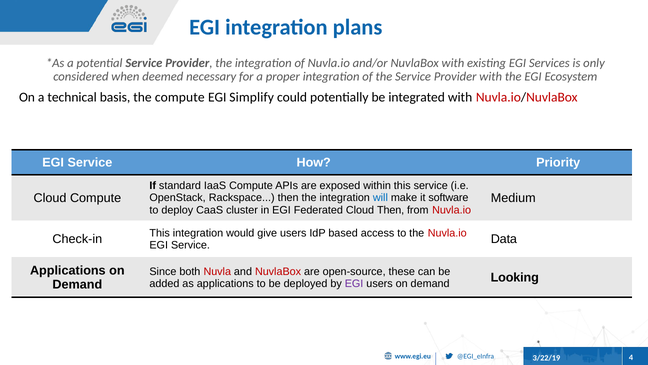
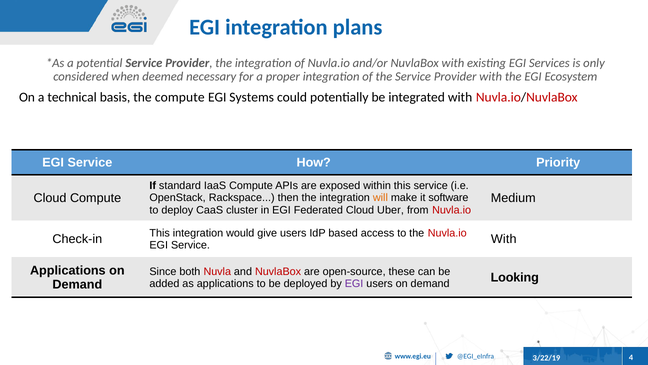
Simplify: Simplify -> Systems
will colour: blue -> orange
Cloud Then: Then -> Uber
Service Data: Data -> With
